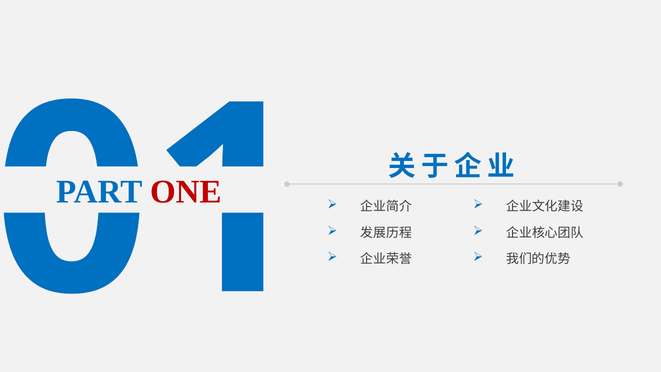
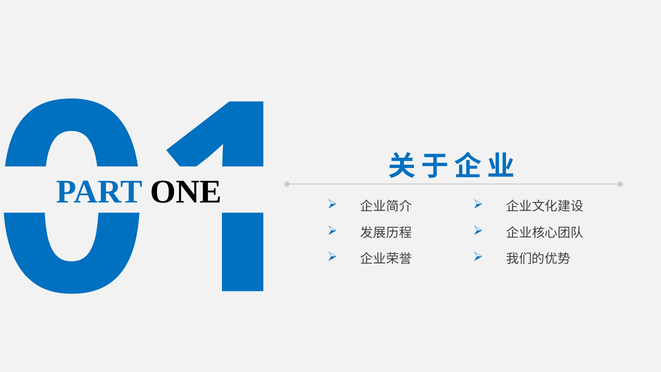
ONE colour: red -> black
